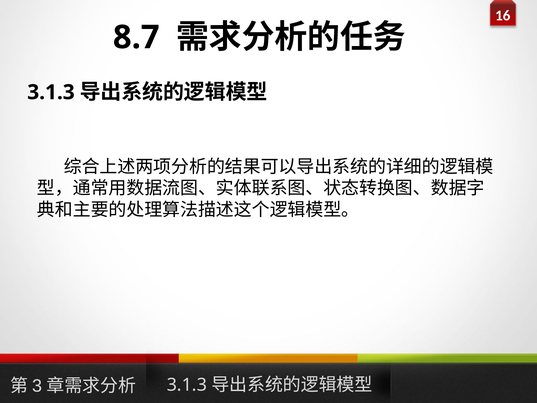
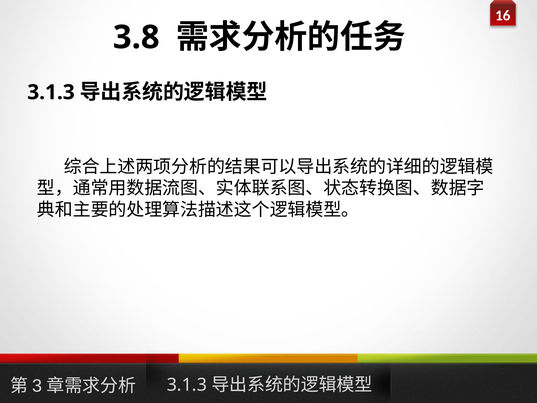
8.7: 8.7 -> 3.8
